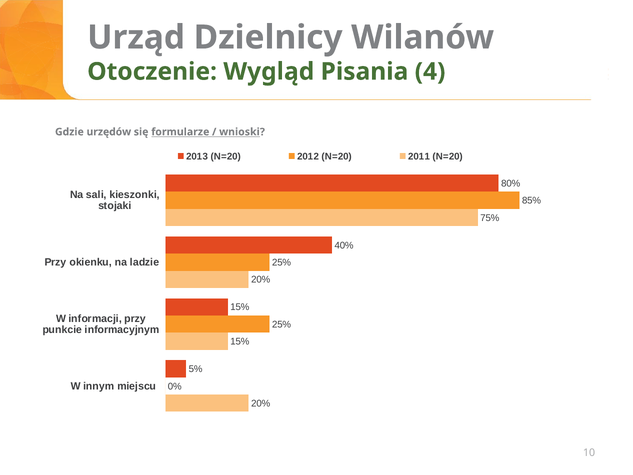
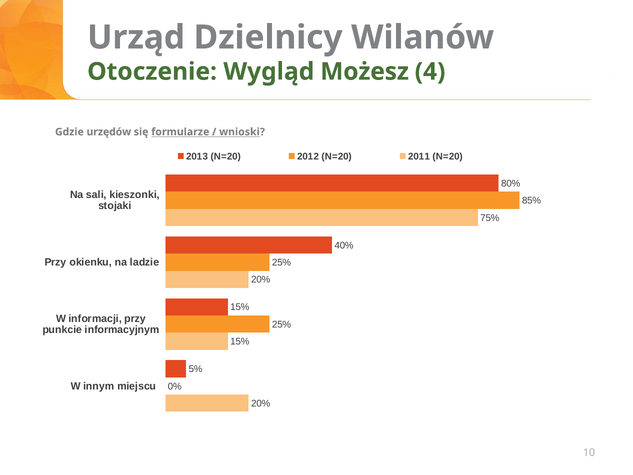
Pisania: Pisania -> Możesz
